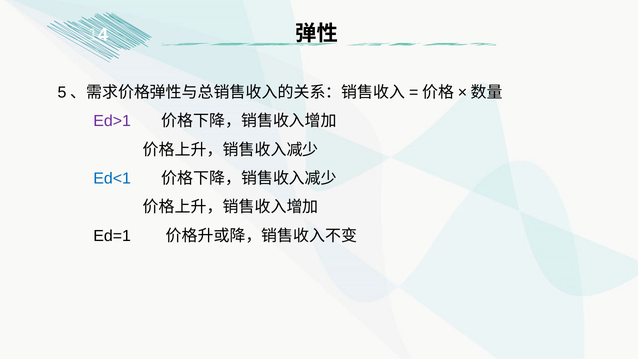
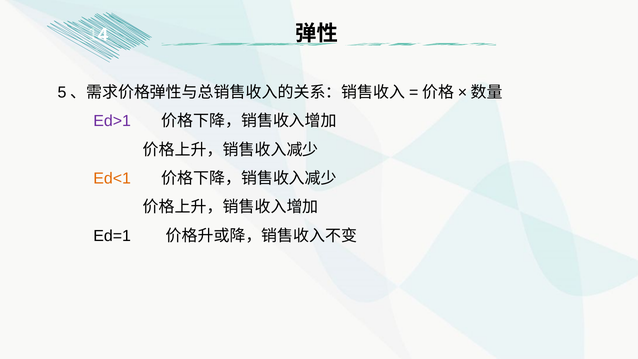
Ed<1 colour: blue -> orange
